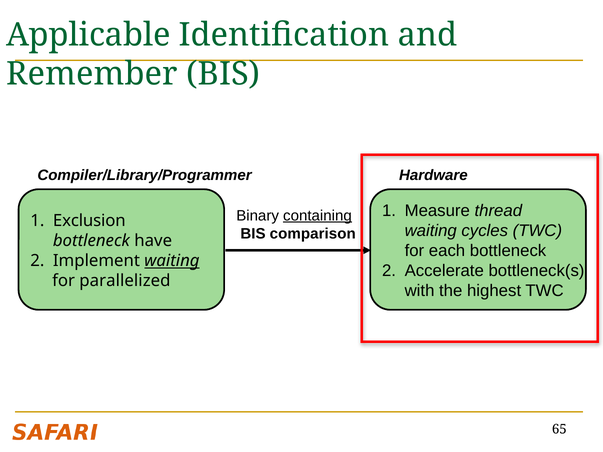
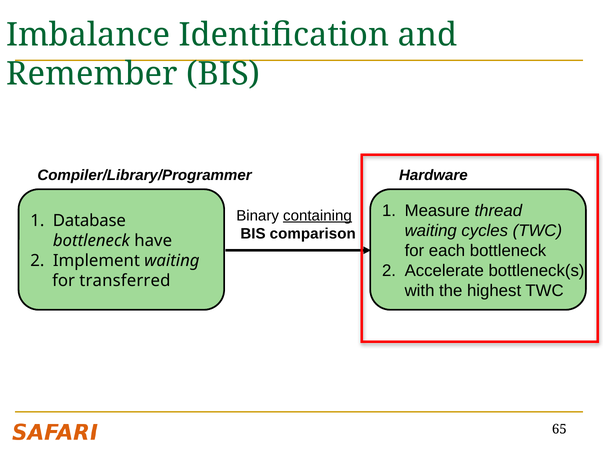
Applicable: Applicable -> Imbalance
Exclusion: Exclusion -> Database
waiting at (172, 261) underline: present -> none
parallelized: parallelized -> transferred
